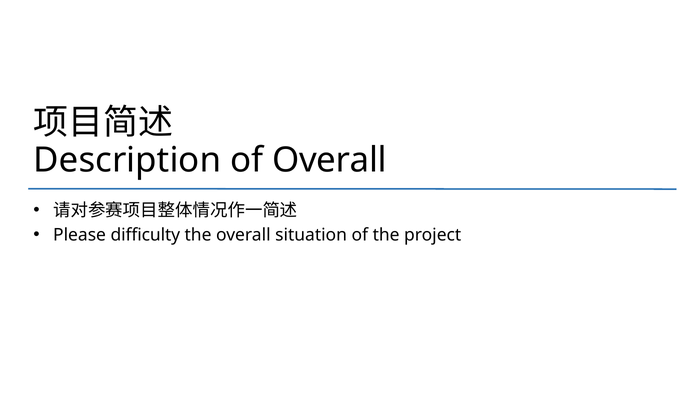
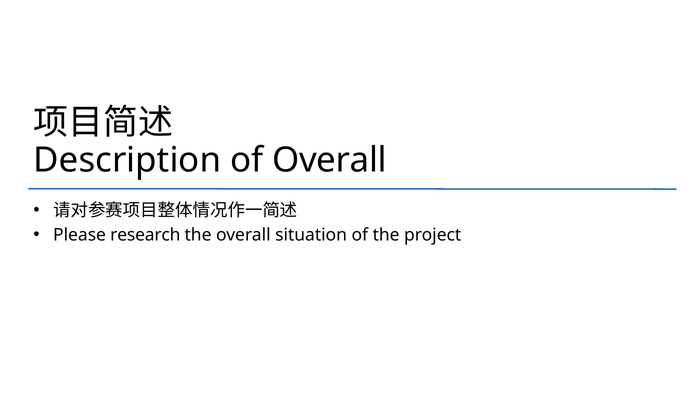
difficulty: difficulty -> research
